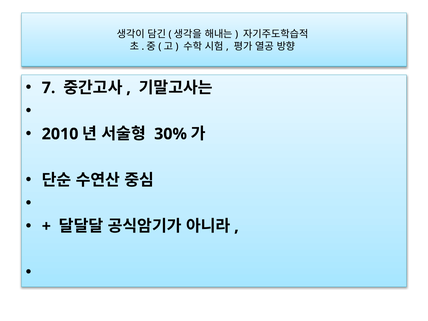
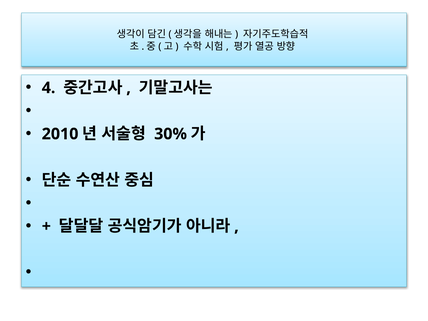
7: 7 -> 4
